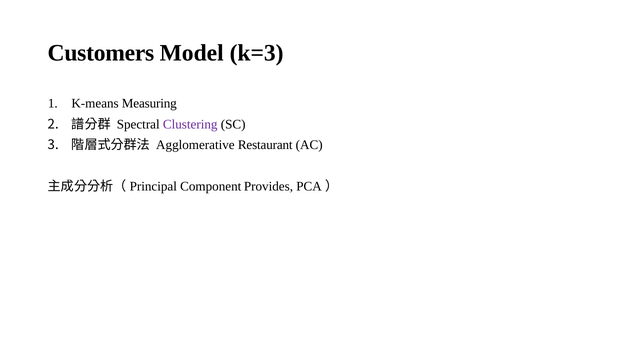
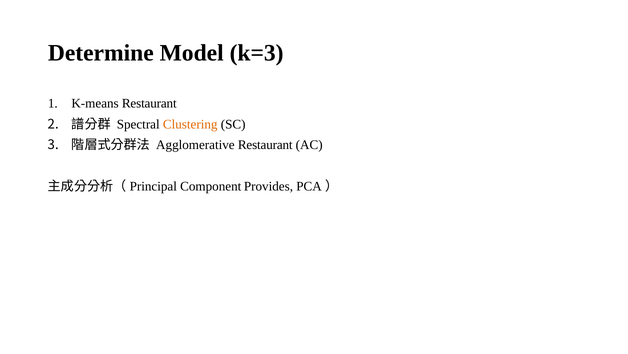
Customers: Customers -> Determine
K-means Measuring: Measuring -> Restaurant
Clustering colour: purple -> orange
